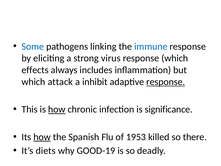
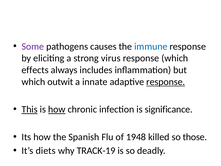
Some colour: blue -> purple
linking: linking -> causes
attack: attack -> outwit
inhibit: inhibit -> innate
This underline: none -> present
how at (42, 137) underline: present -> none
1953: 1953 -> 1948
there: there -> those
GOOD-19: GOOD-19 -> TRACK-19
